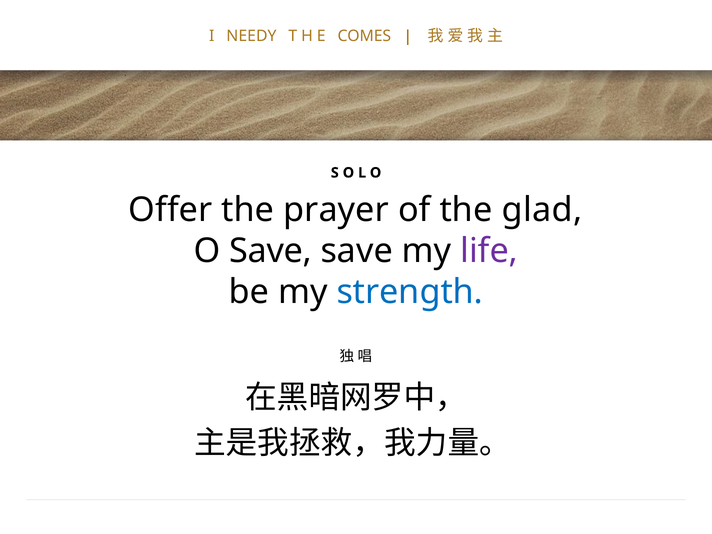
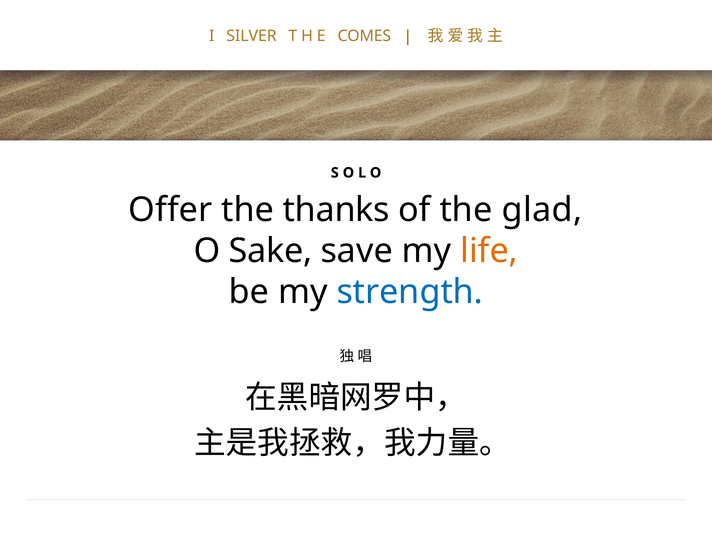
NEEDY: NEEDY -> SILVER
prayer: prayer -> thanks
O Save: Save -> Sake
life colour: purple -> orange
